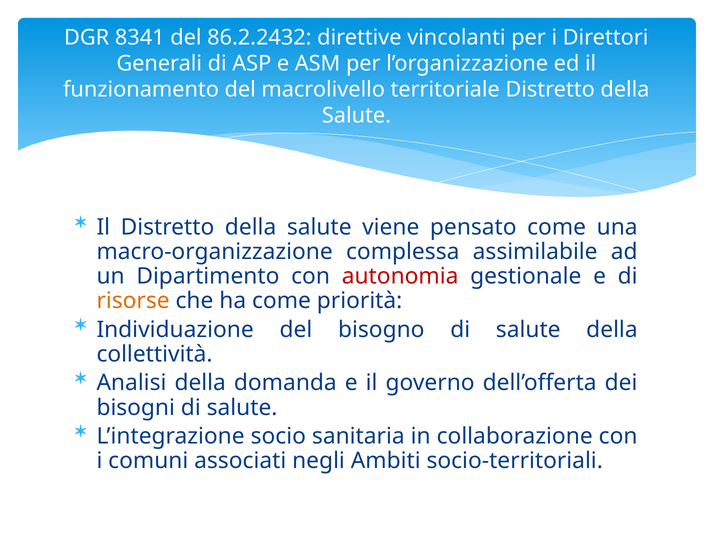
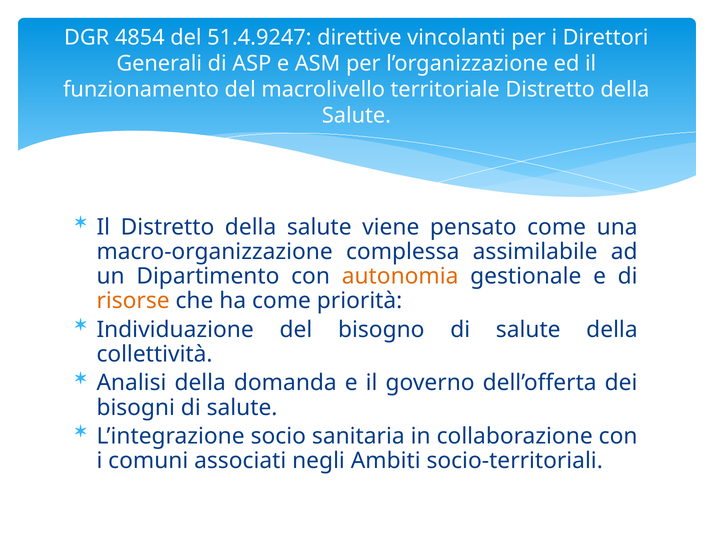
8341: 8341 -> 4854
86.2.2432: 86.2.2432 -> 51.4.9247
autonomia colour: red -> orange
